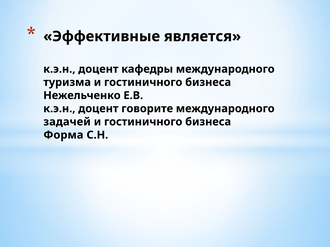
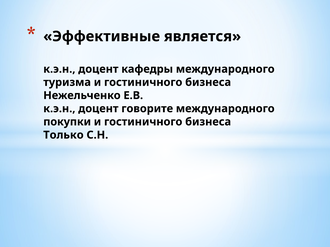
задачей: задачей -> покупки
Форма: Форма -> Только
